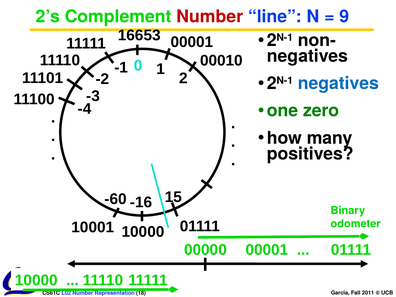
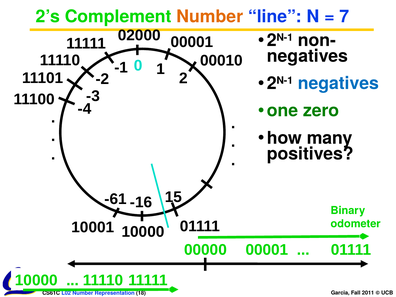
Number at (210, 17) colour: red -> orange
9: 9 -> 7
16653: 16653 -> 02000
-60: -60 -> -61
